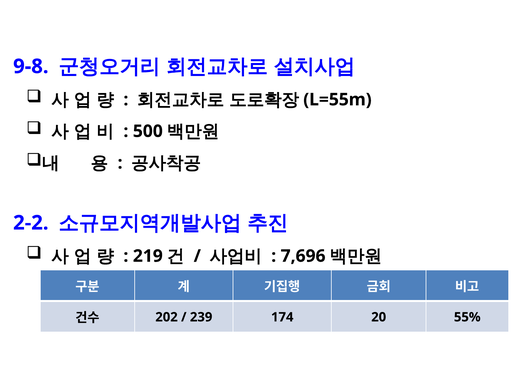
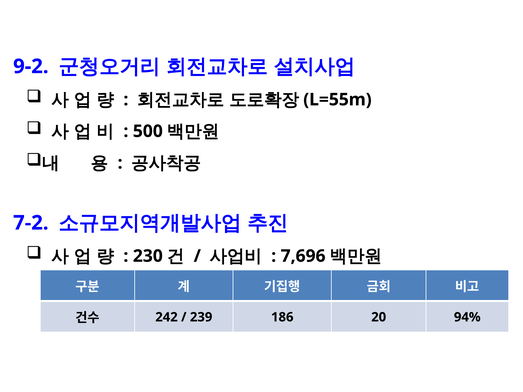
9-8: 9-8 -> 9-2
2-2: 2-2 -> 7-2
219: 219 -> 230
202: 202 -> 242
174: 174 -> 186
55%: 55% -> 94%
